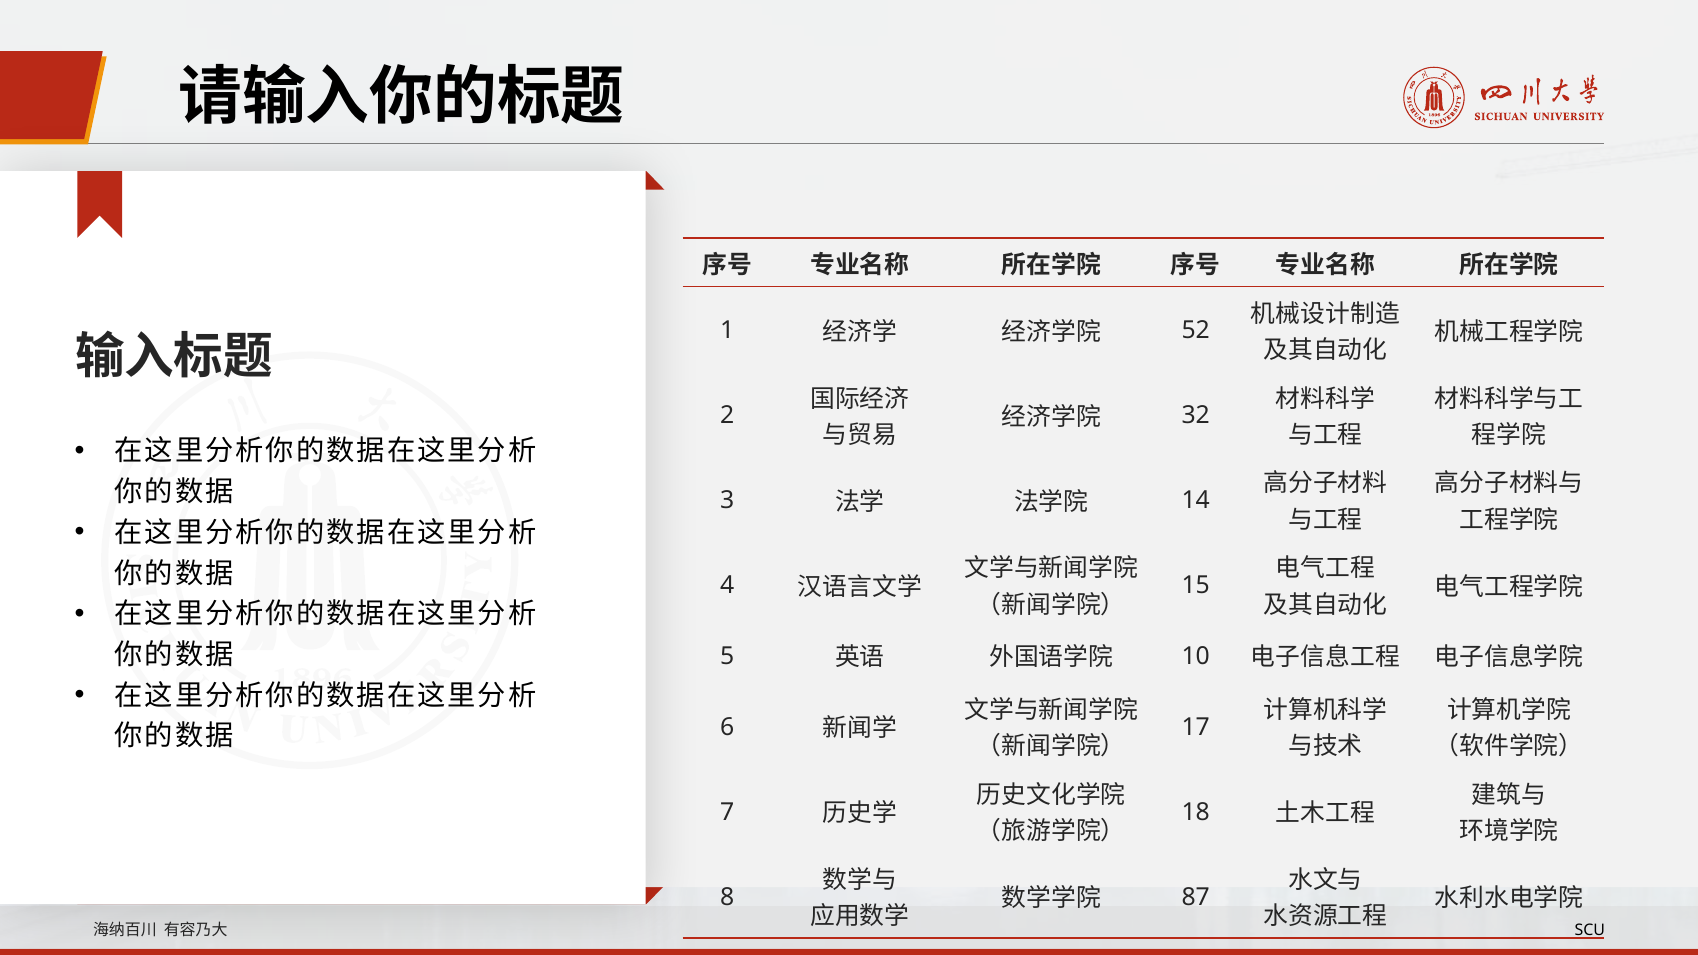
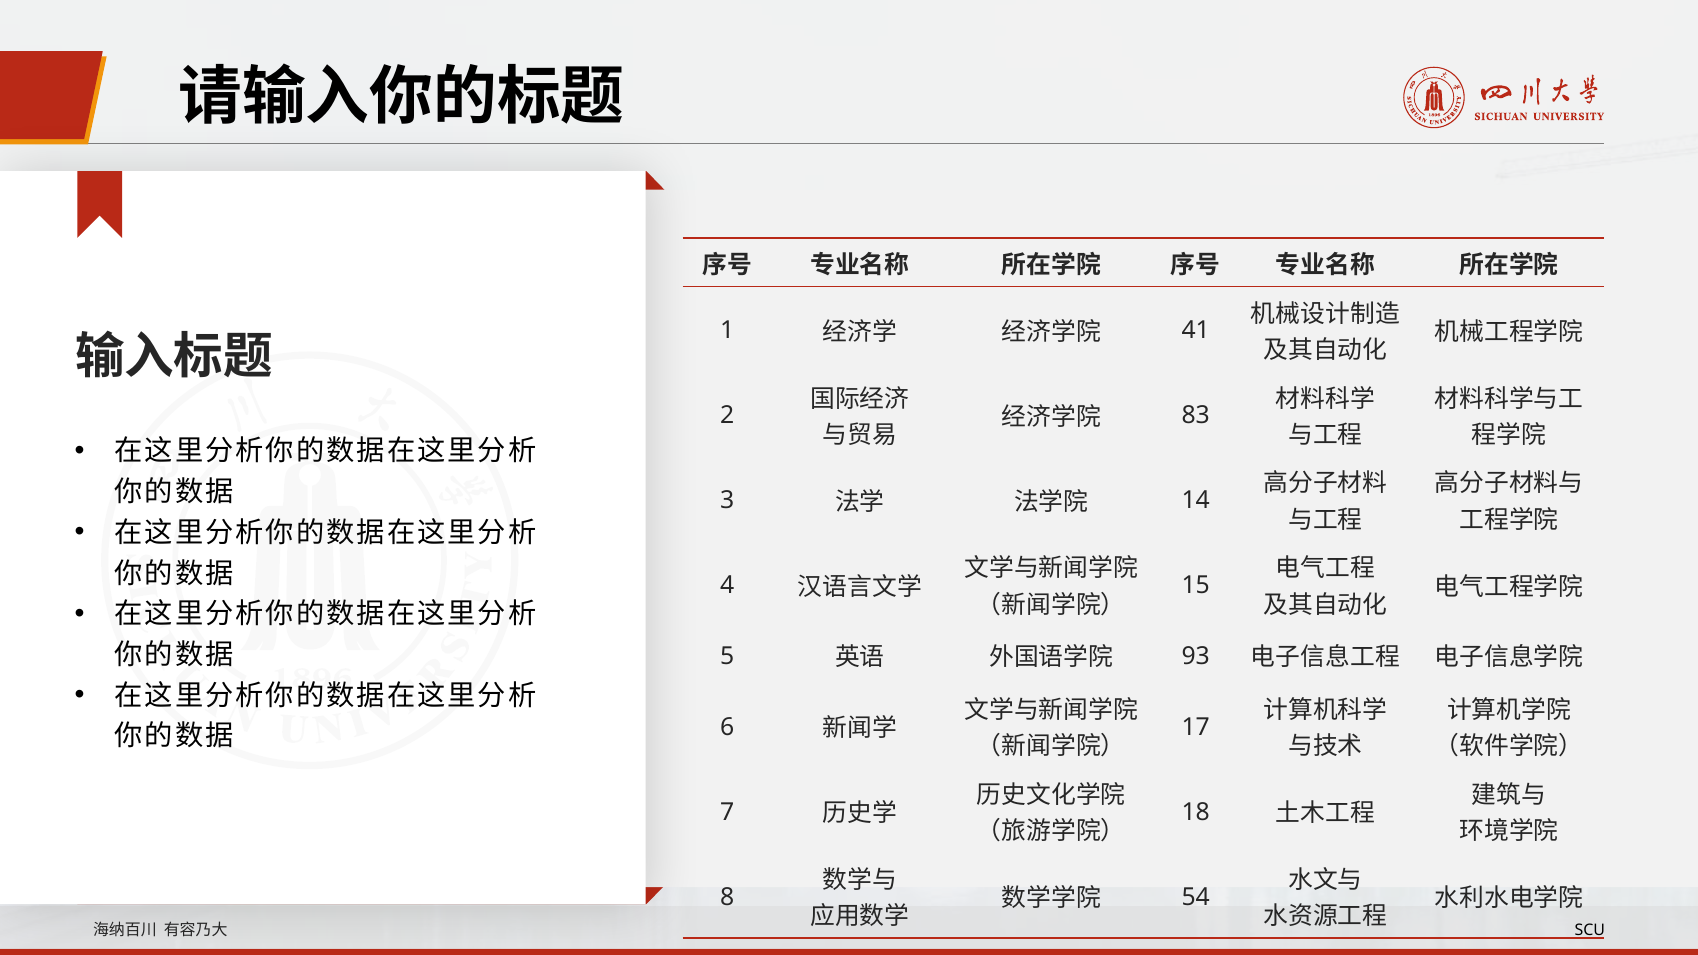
52: 52 -> 41
32: 32 -> 83
10: 10 -> 93
87: 87 -> 54
